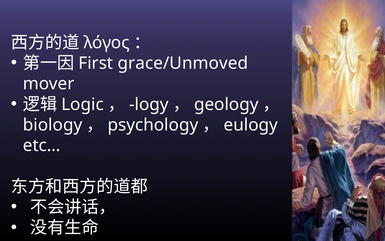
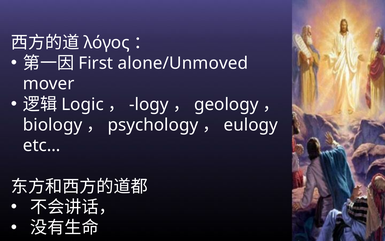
grace/Unmoved: grace/Unmoved -> alone/Unmoved
